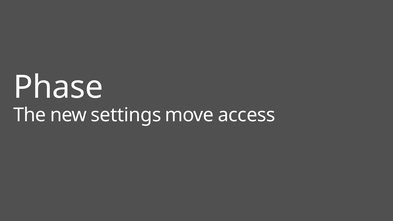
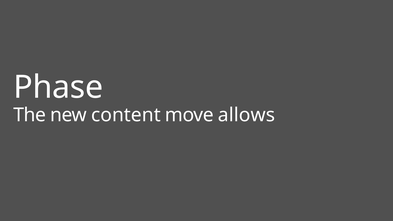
settings: settings -> content
access: access -> allows
